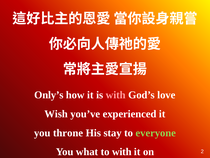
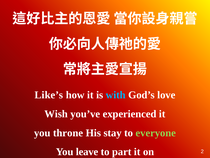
Only’s: Only’s -> Like’s
with at (116, 95) colour: pink -> light blue
what: what -> leave
to with: with -> part
